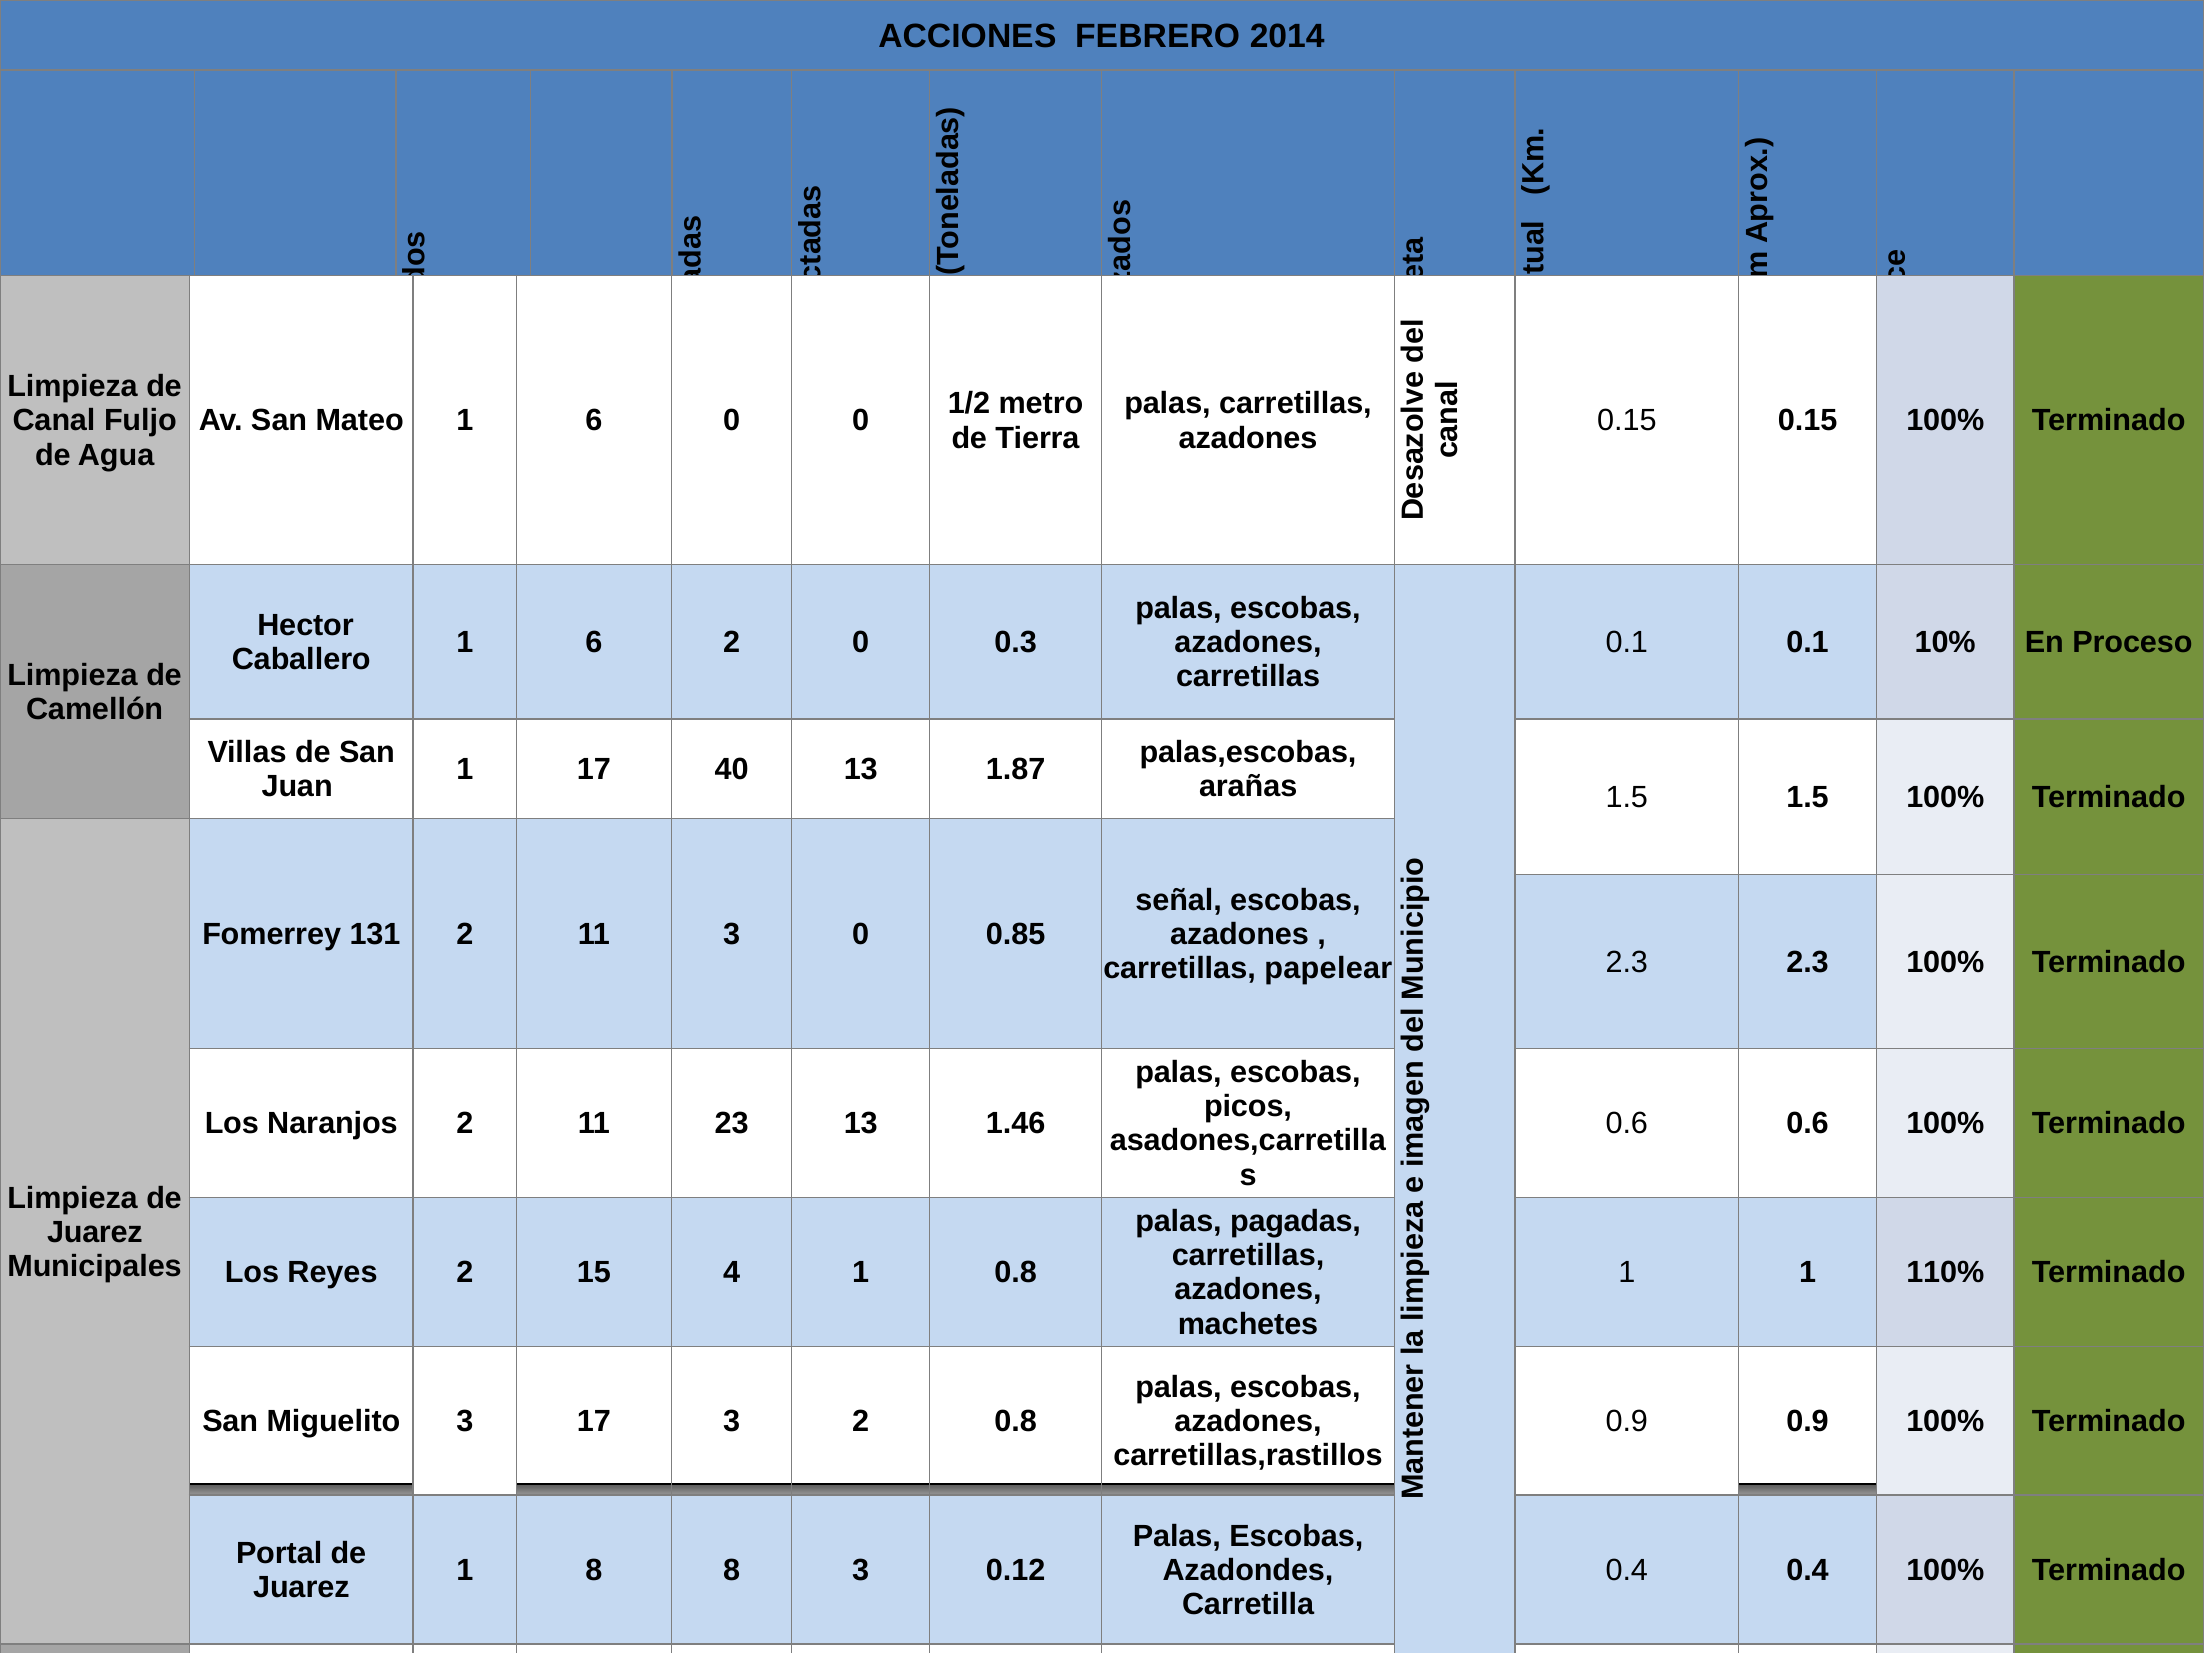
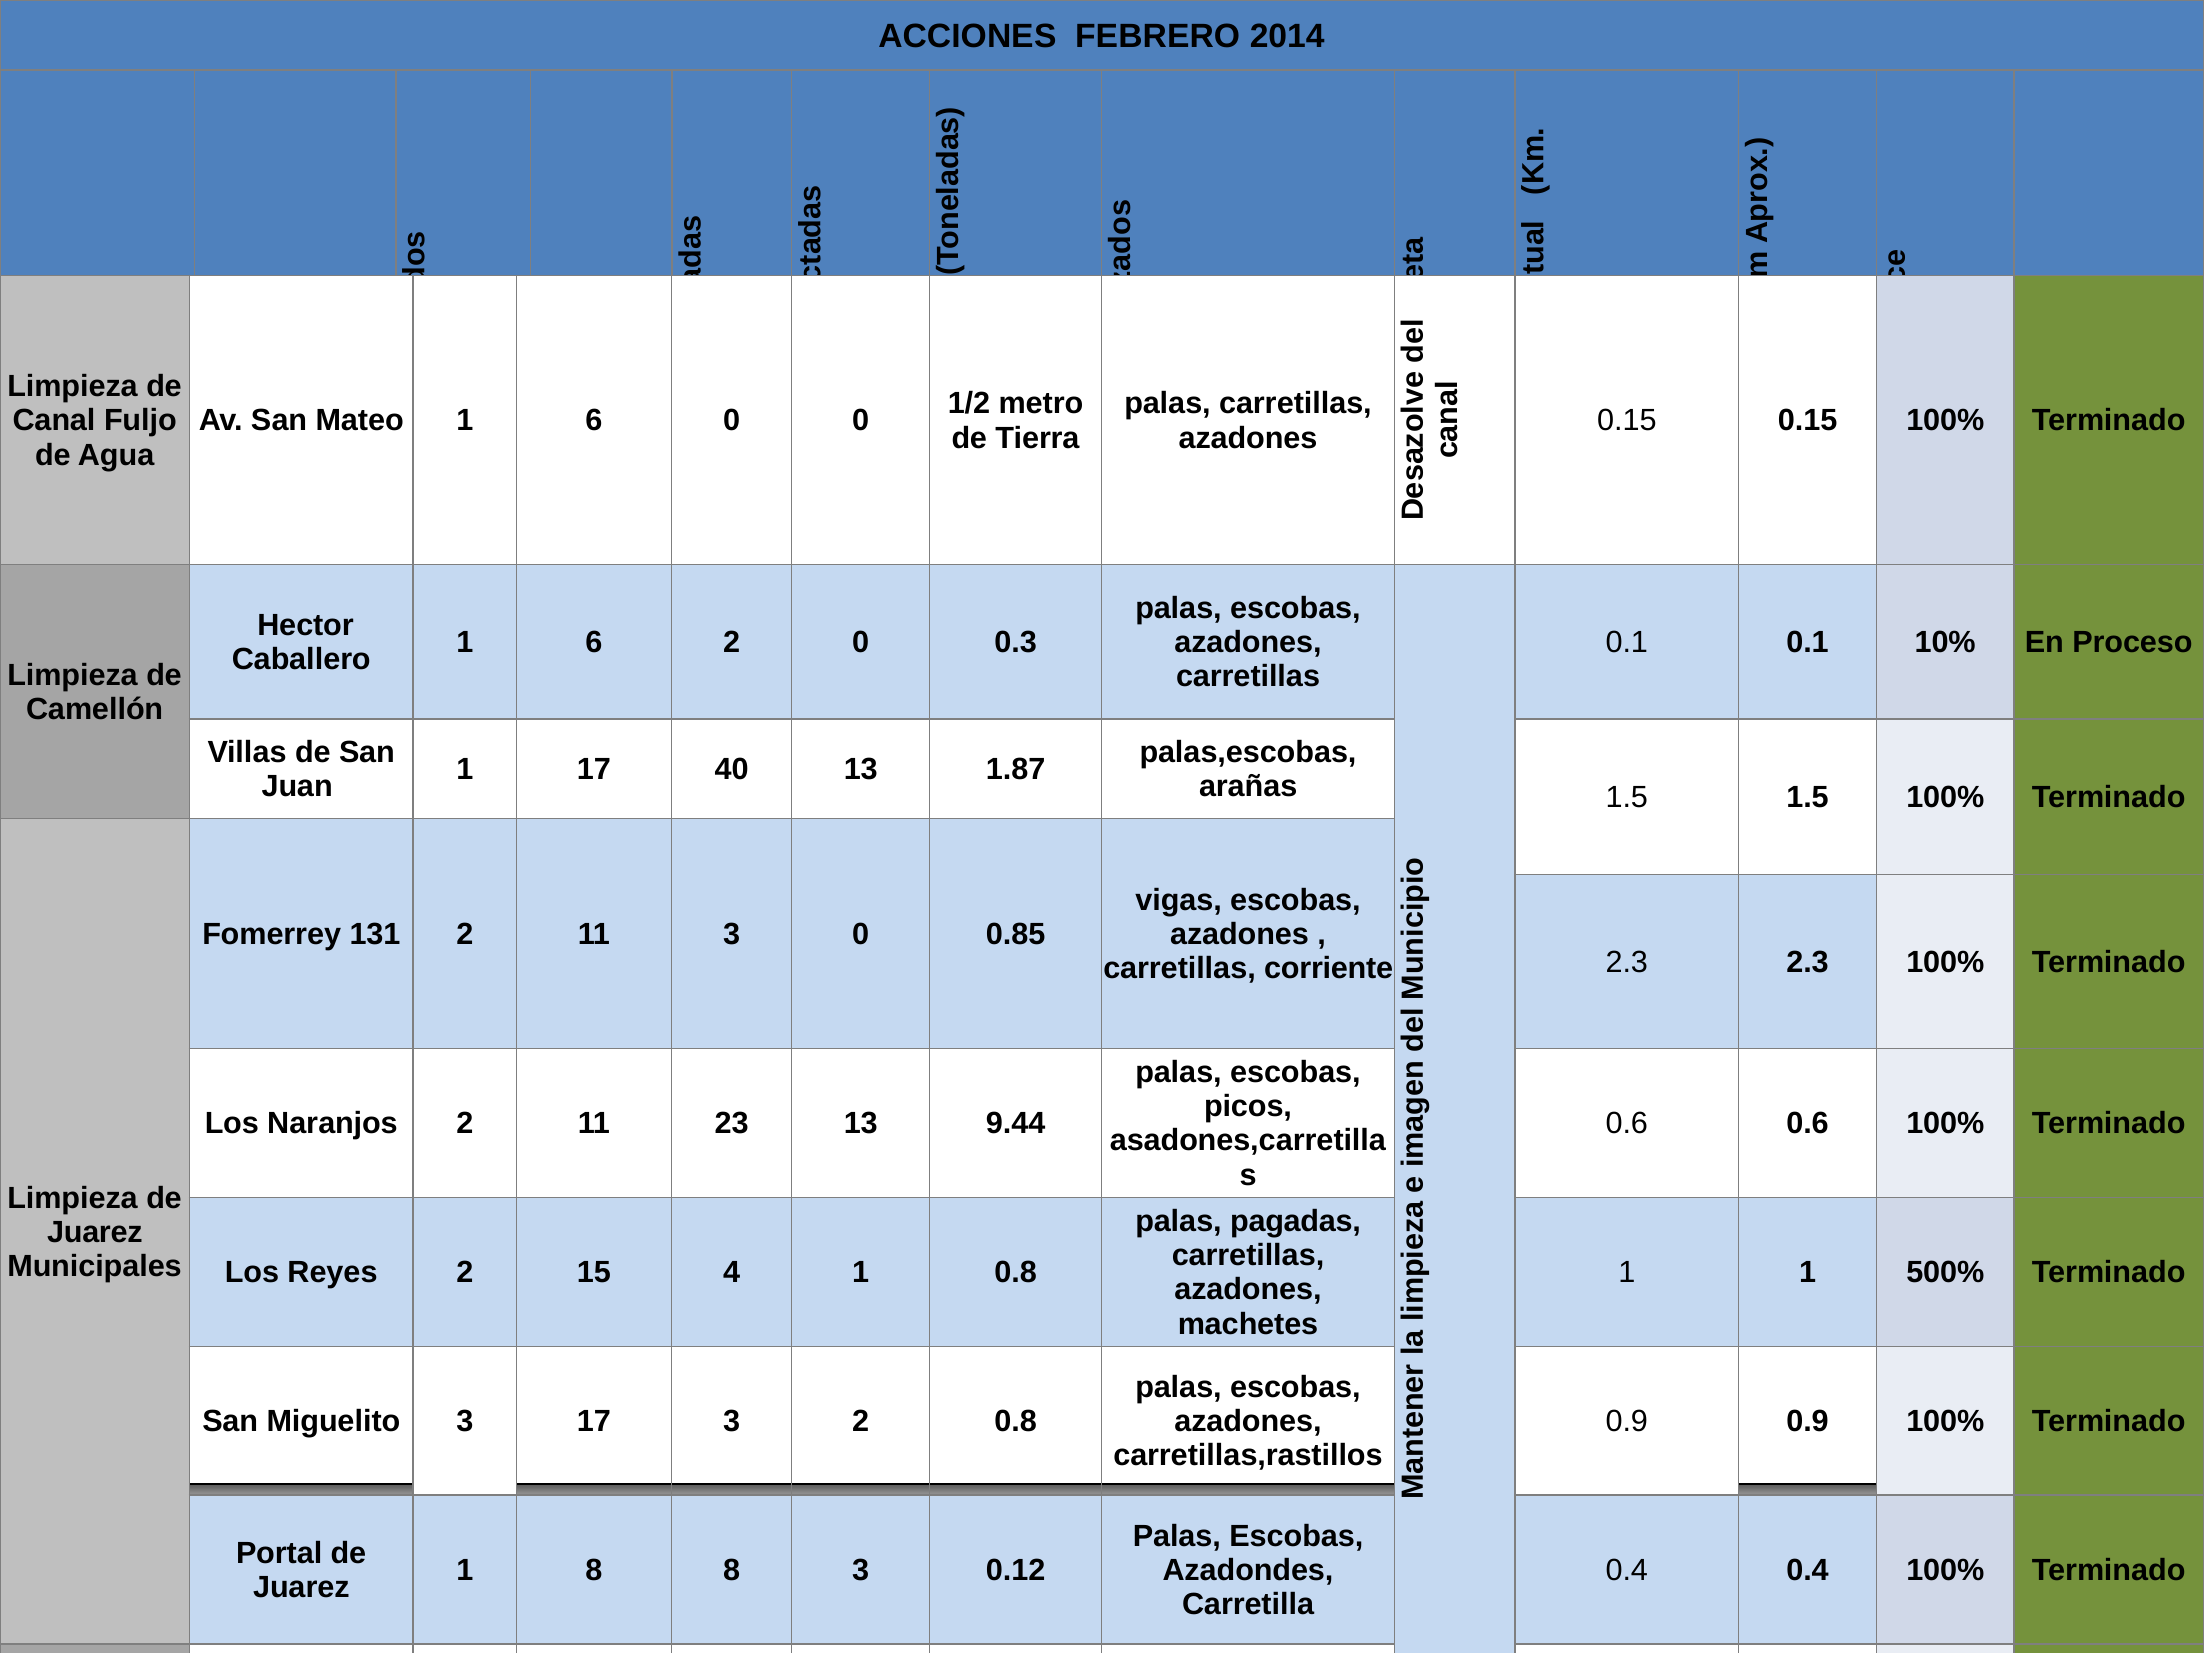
señal: señal -> vigas
papelear: papelear -> corriente
1.46: 1.46 -> 9.44
110%: 110% -> 500%
